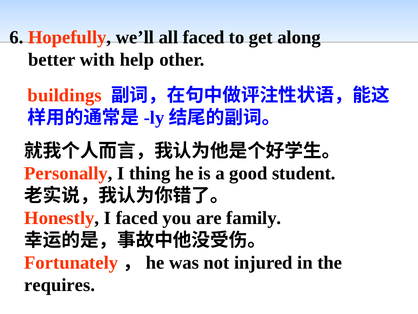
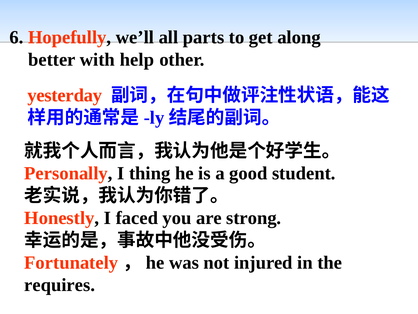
all faced: faced -> parts
buildings: buildings -> yesterday
family: family -> strong
